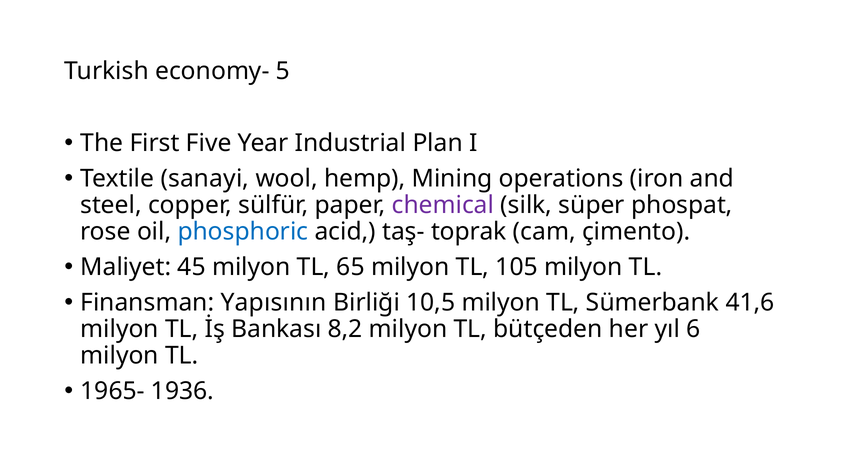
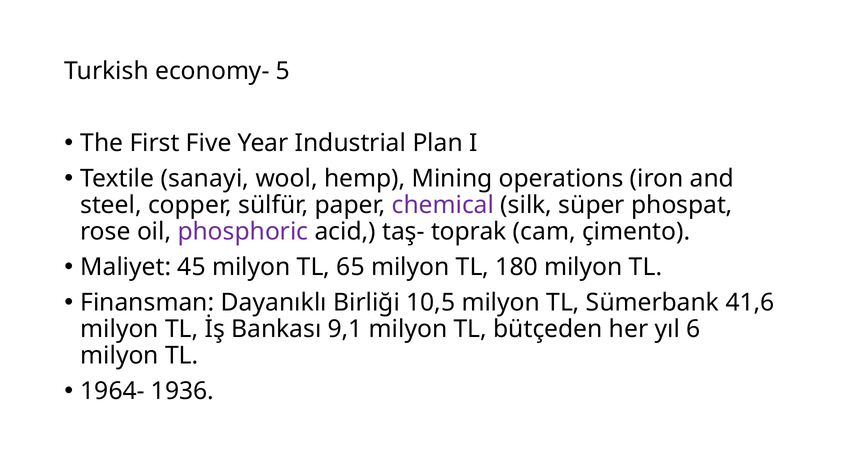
phosphoric colour: blue -> purple
105: 105 -> 180
Yapısının: Yapısının -> Dayanıklı
8,2: 8,2 -> 9,1
1965-: 1965- -> 1964-
